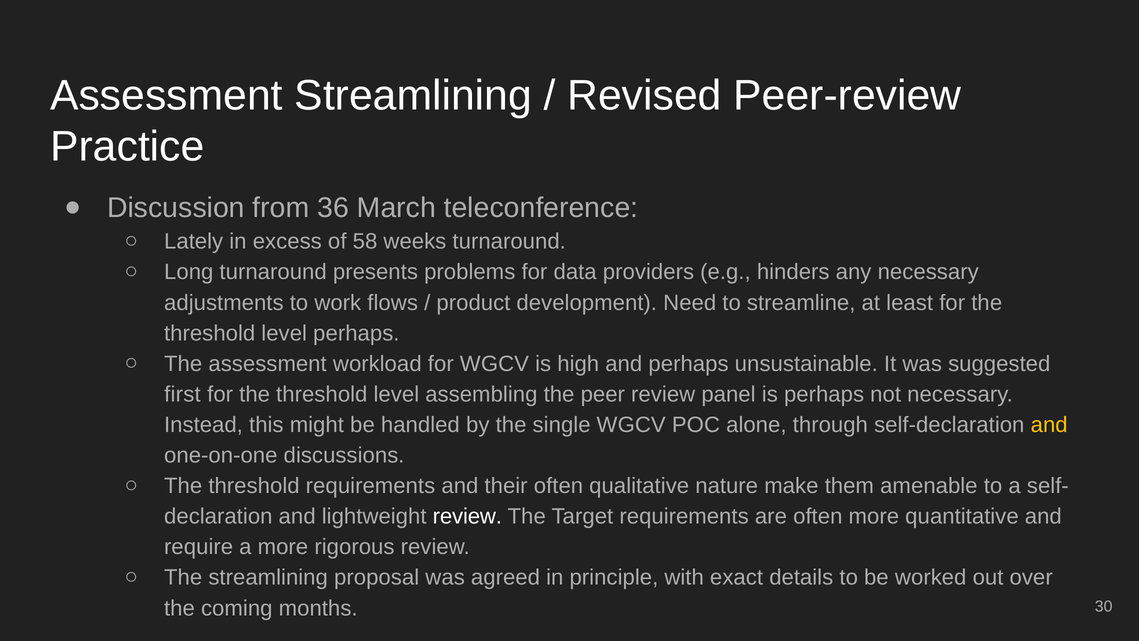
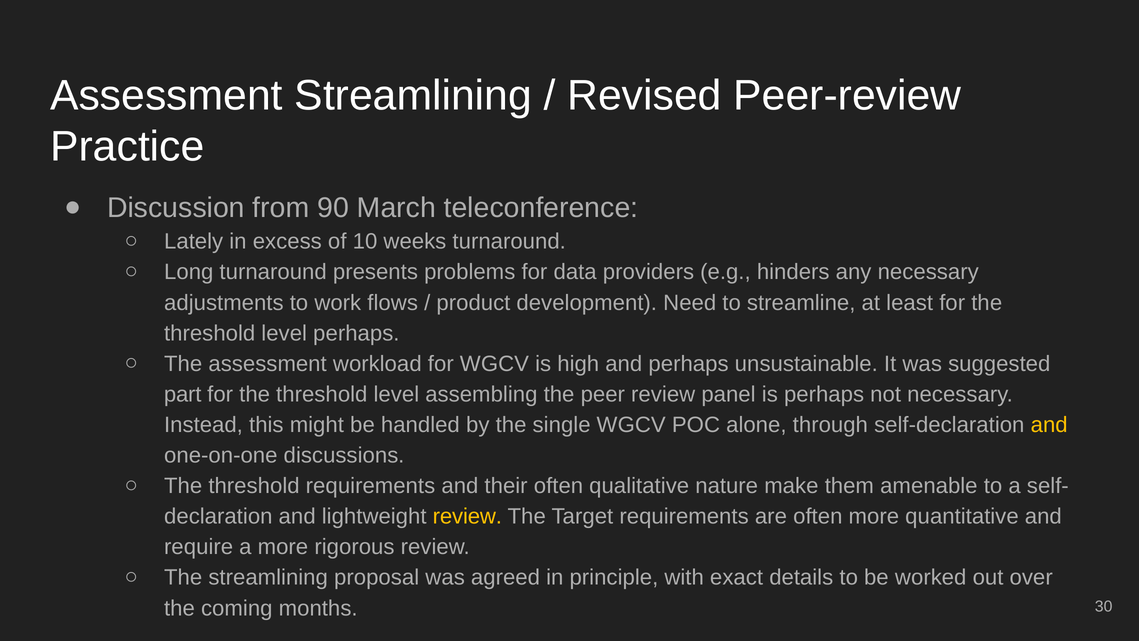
36: 36 -> 90
58: 58 -> 10
first: first -> part
review at (467, 516) colour: white -> yellow
